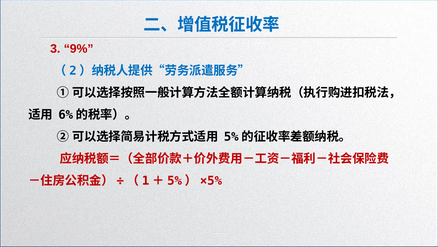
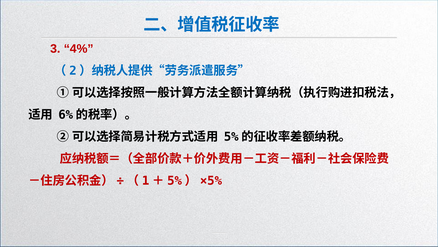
9%: 9% -> 4%
